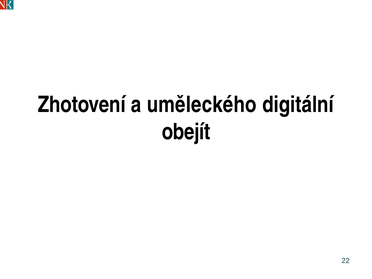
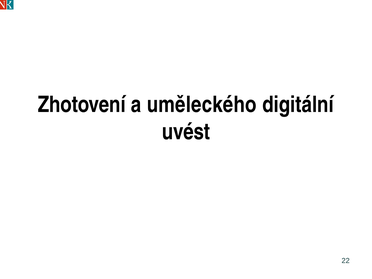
obejít: obejít -> uvést
